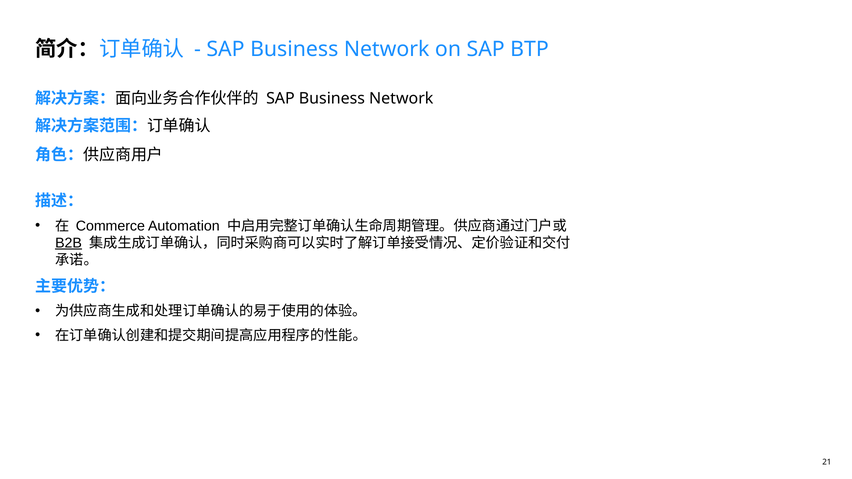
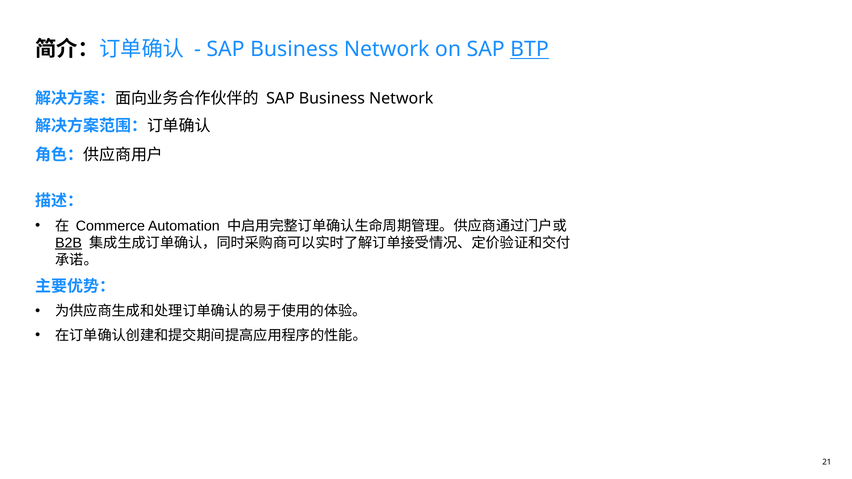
BTP underline: none -> present
